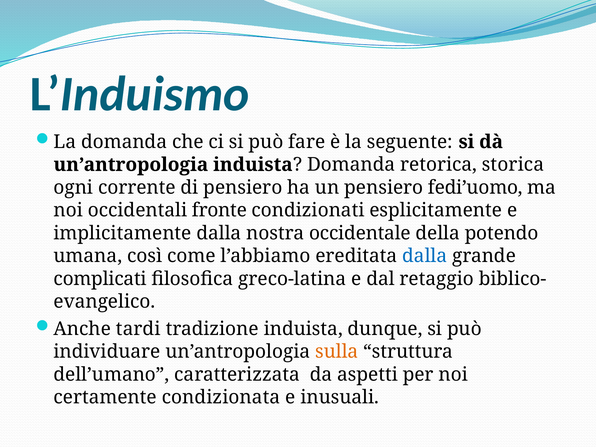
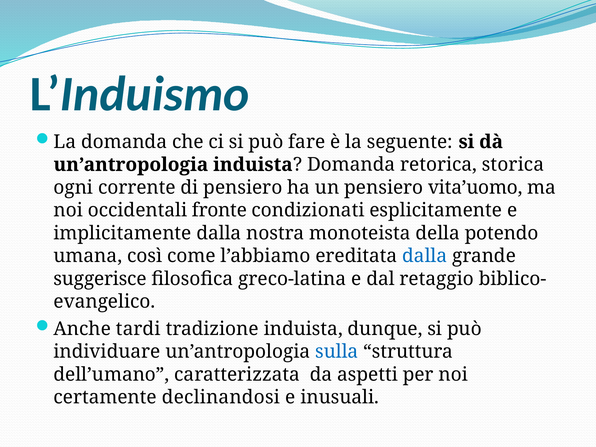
fedi’uomo: fedi’uomo -> vita’uomo
occidentale: occidentale -> monoteista
complicati: complicati -> suggerisce
sulla colour: orange -> blue
condizionata: condizionata -> declinandosi
